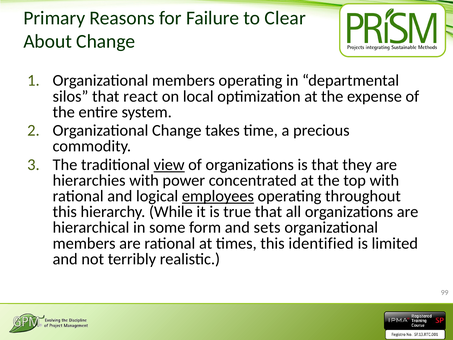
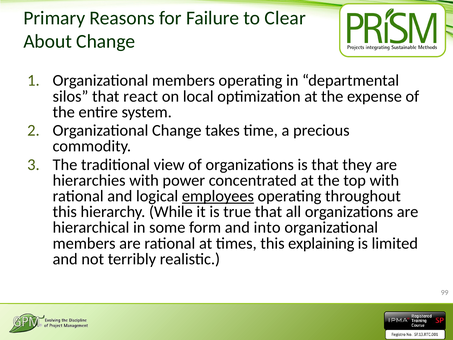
view underline: present -> none
sets: sets -> into
identified: identified -> explaining
